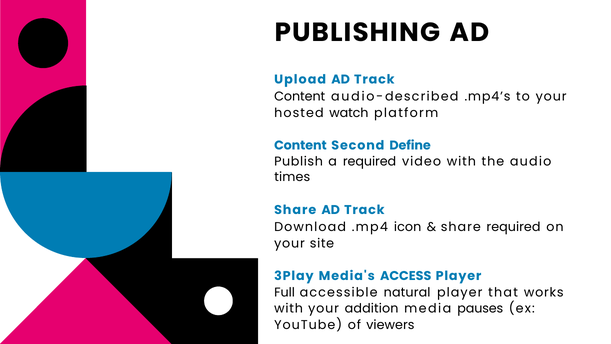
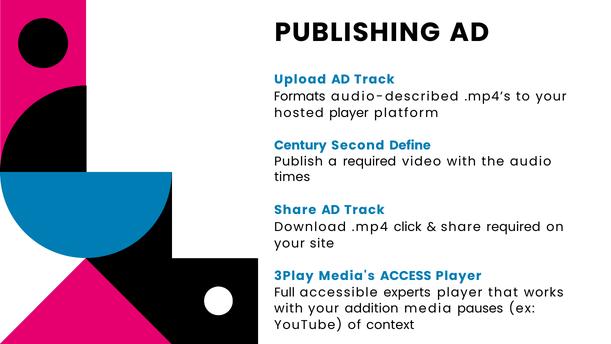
Content at (300, 97): Content -> Formats
hosted watch: watch -> player
Content at (300, 145): Content -> Century
icon: icon -> click
natural: natural -> experts
viewers: viewers -> context
